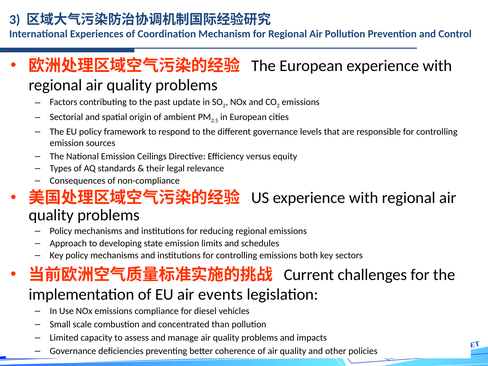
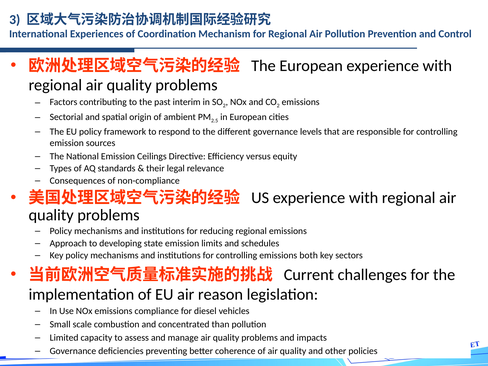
update: update -> interim
events: events -> reason
